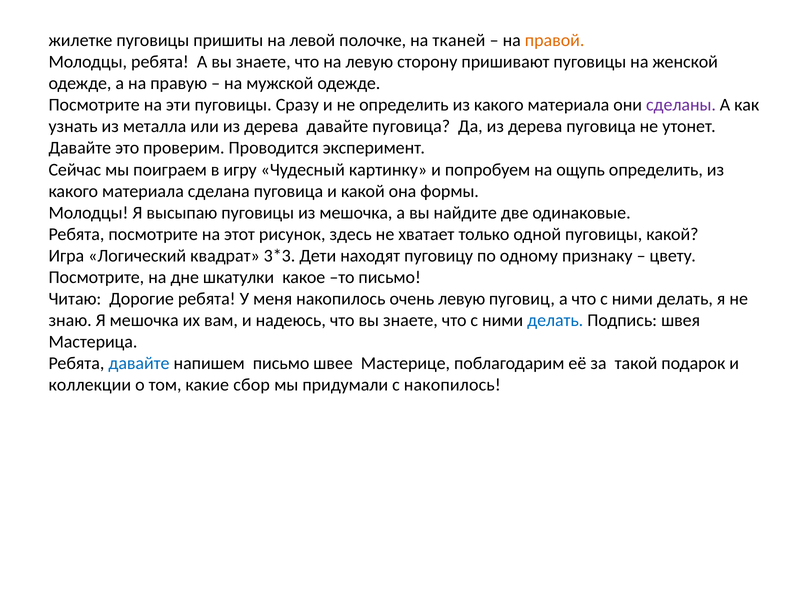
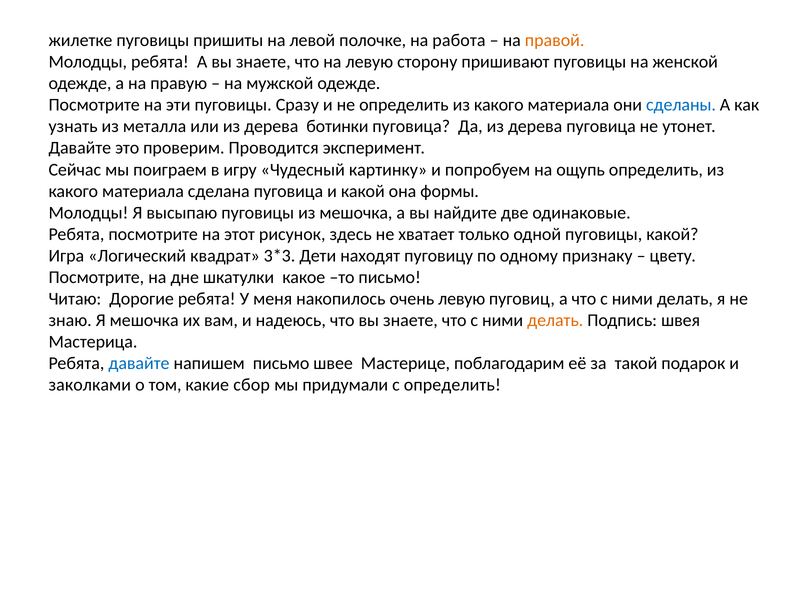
тканей: тканей -> работа
сделаны colour: purple -> blue
дерева давайте: давайте -> ботинки
делать at (555, 320) colour: blue -> orange
коллекции: коллекции -> заколками
с накопилось: накопилось -> определить
